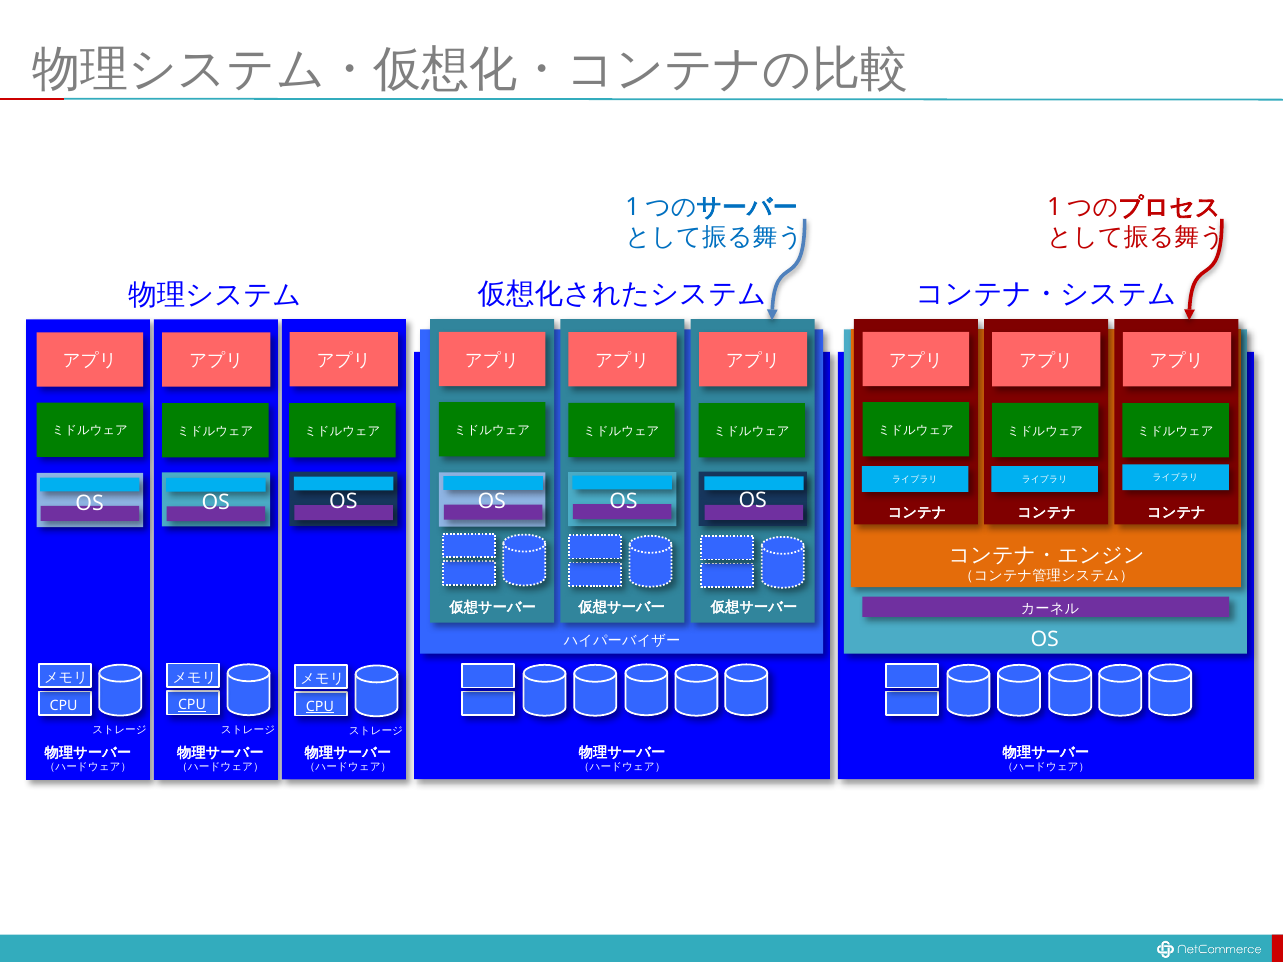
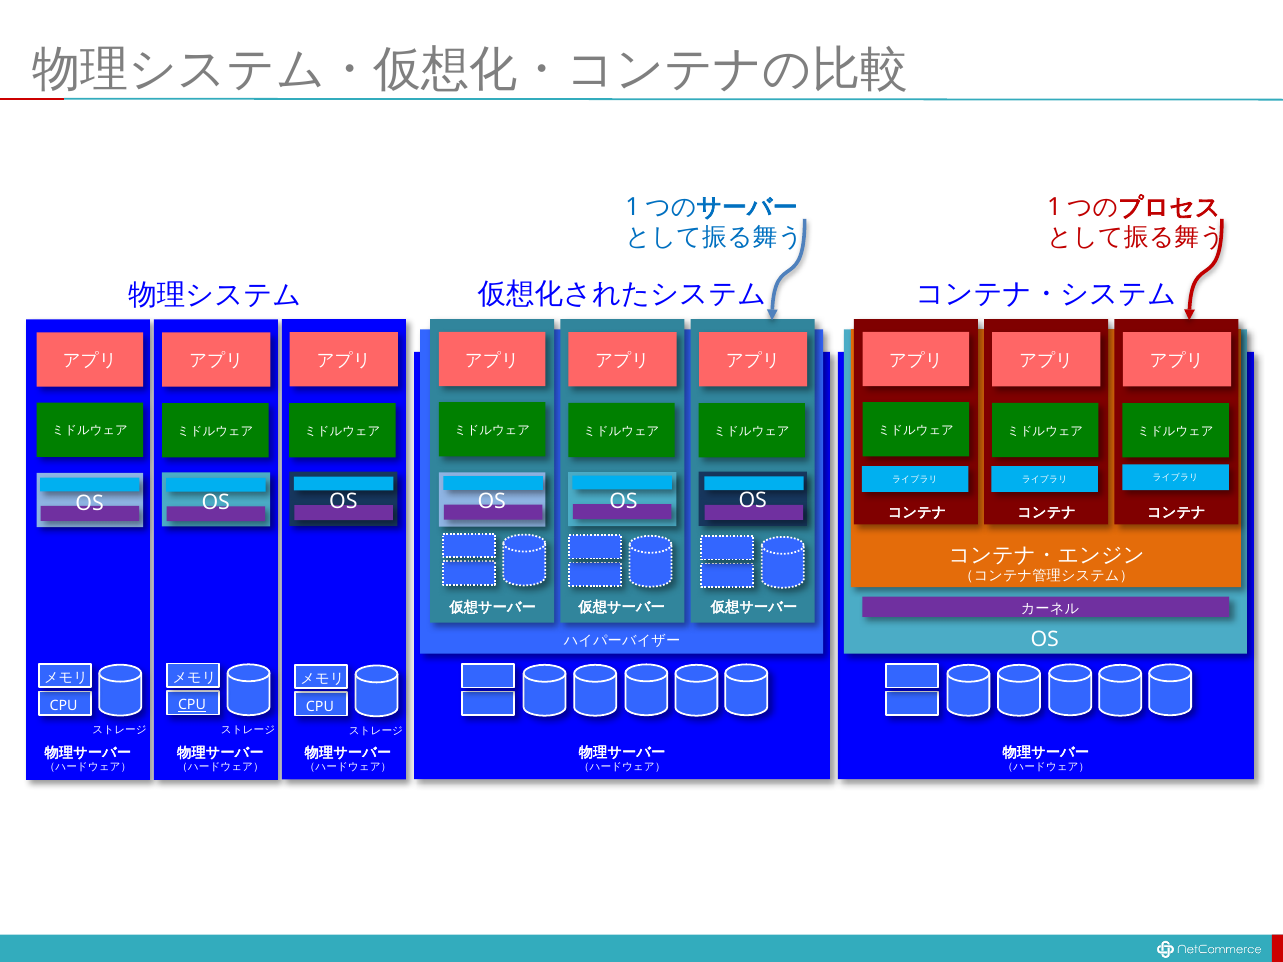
CPU at (320, 707) underline: present -> none
